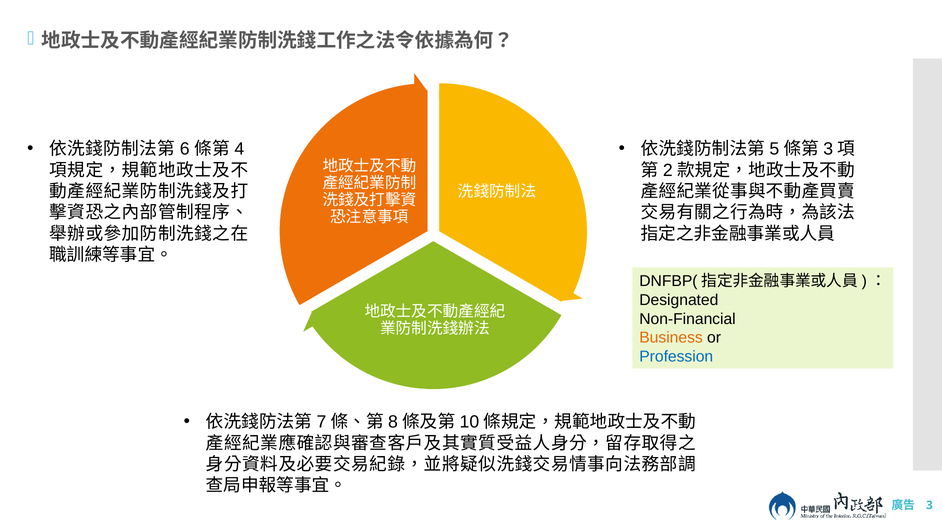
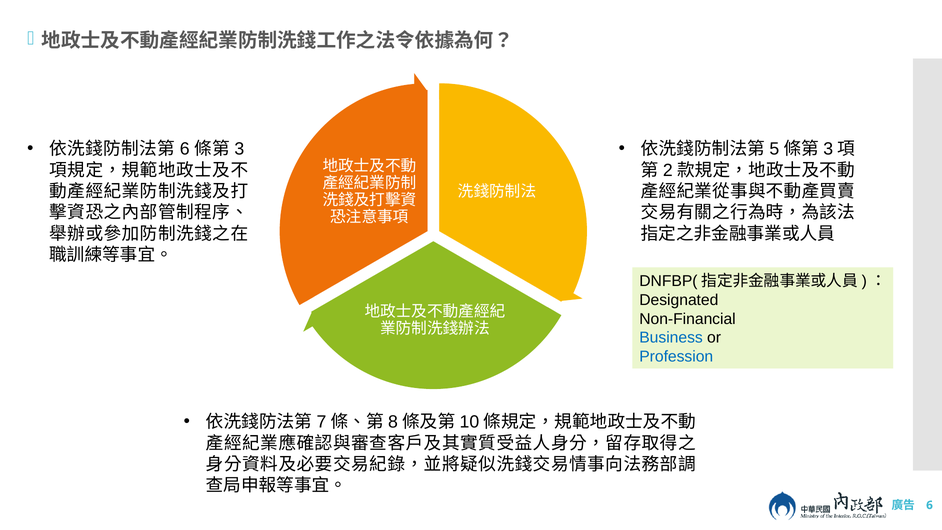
4: 4 -> 3
Business colour: orange -> blue
3 at (930, 505): 3 -> 6
